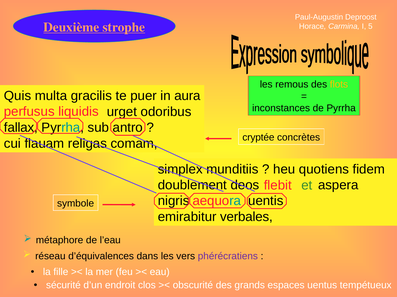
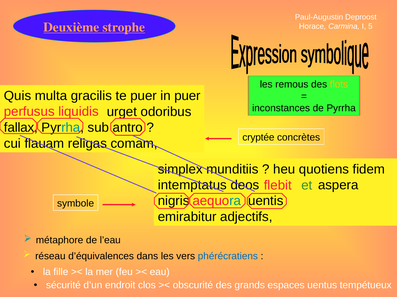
in aura: aura -> puer
doublement: doublement -> intemptatus
verbales: verbales -> adjectifs
phérécratiens colour: purple -> blue
